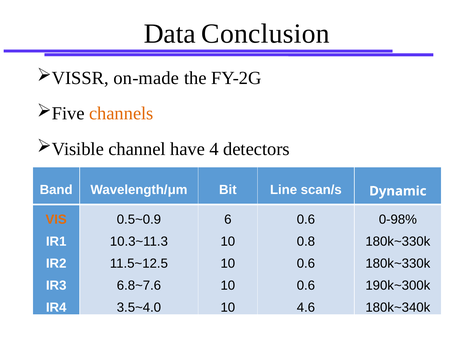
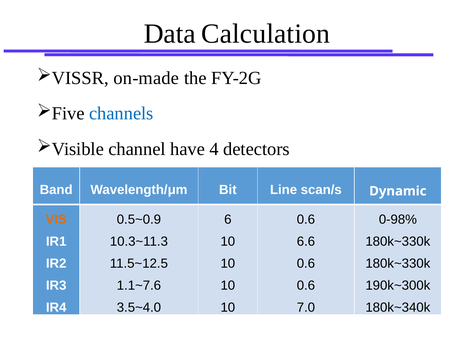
Conclusion: Conclusion -> Calculation
channels colour: orange -> blue
0.8: 0.8 -> 6.6
6.8~7.6: 6.8~7.6 -> 1.1~7.6
4.6: 4.6 -> 7.0
